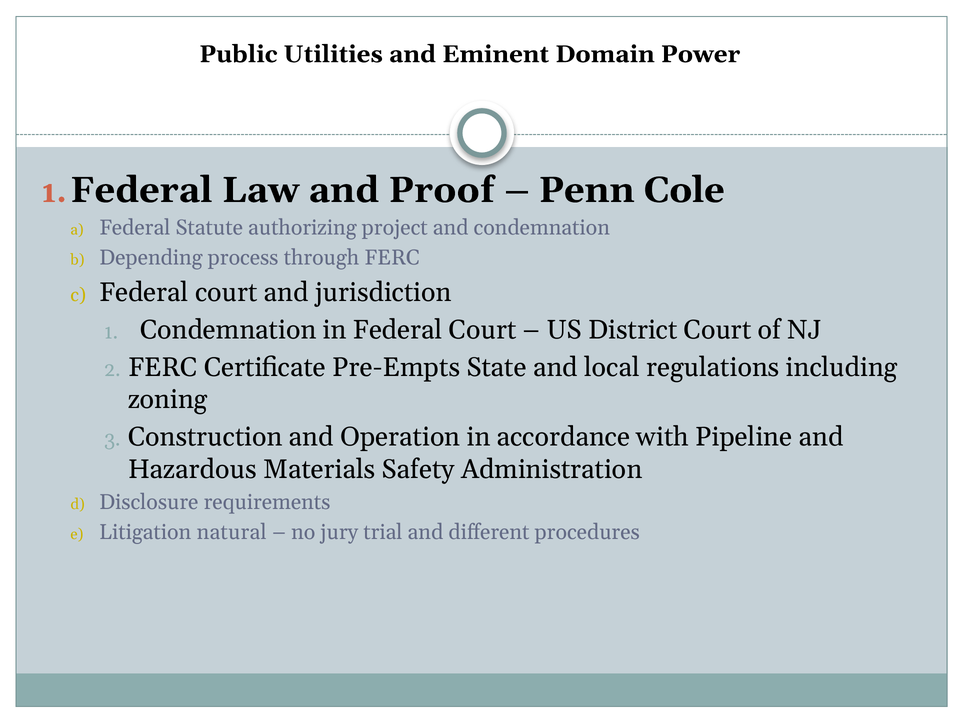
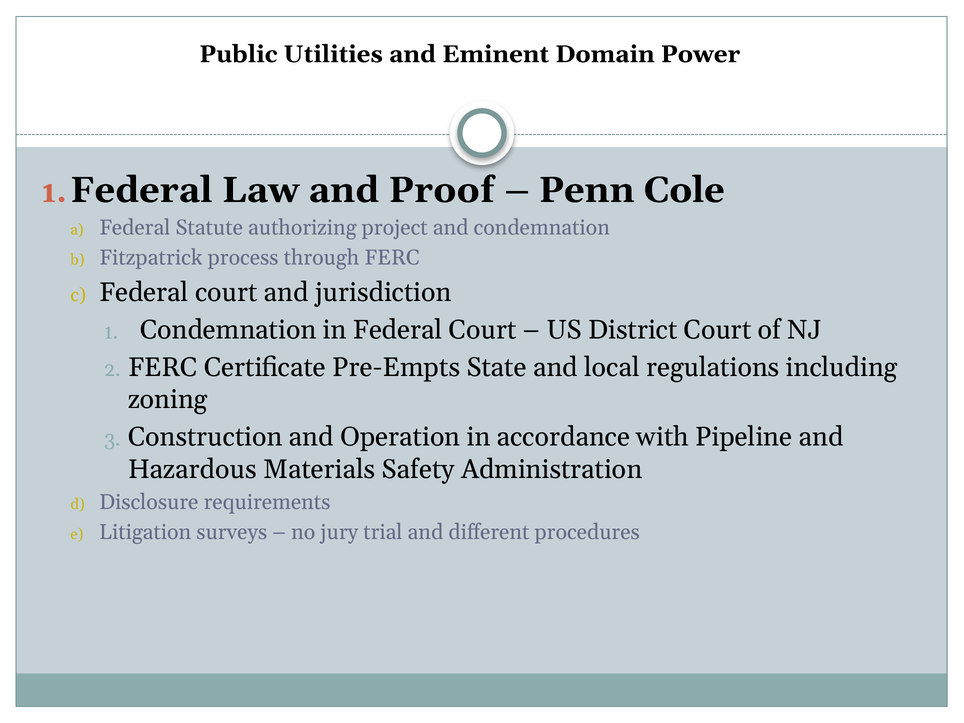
Depending: Depending -> Fitzpatrick
natural: natural -> surveys
